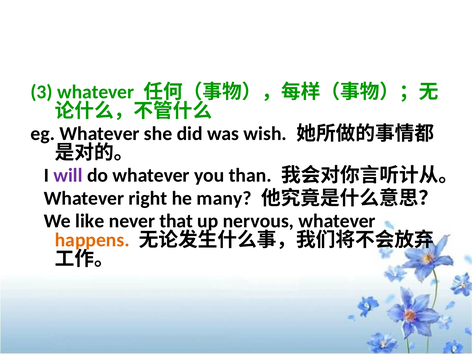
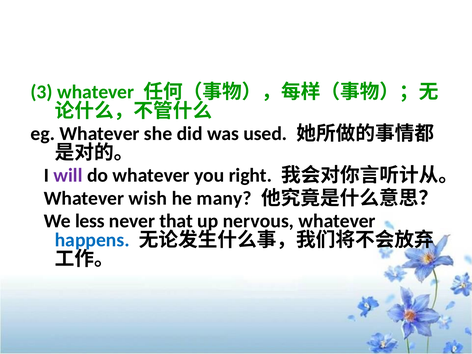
wish: wish -> used
than: than -> right
right: right -> wish
like: like -> less
happens colour: orange -> blue
